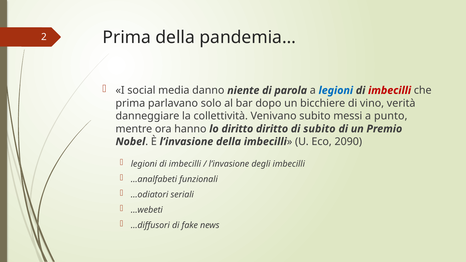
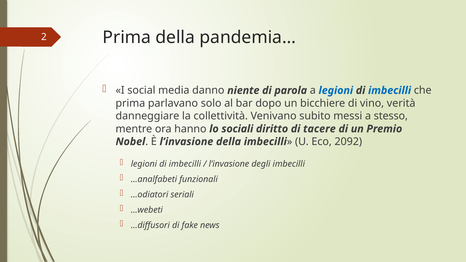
imbecilli at (390, 90) colour: red -> blue
punto: punto -> stesso
lo diritto: diritto -> sociali
di subito: subito -> tacere
2090: 2090 -> 2092
